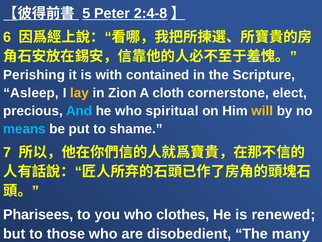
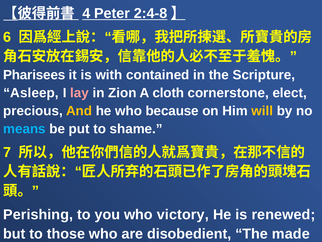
5: 5 -> 4
Perishing: Perishing -> Pharisees
lay colour: yellow -> pink
And colour: light blue -> yellow
spiritual: spiritual -> because
Pharisees: Pharisees -> Perishing
clothes: clothes -> victory
many: many -> made
